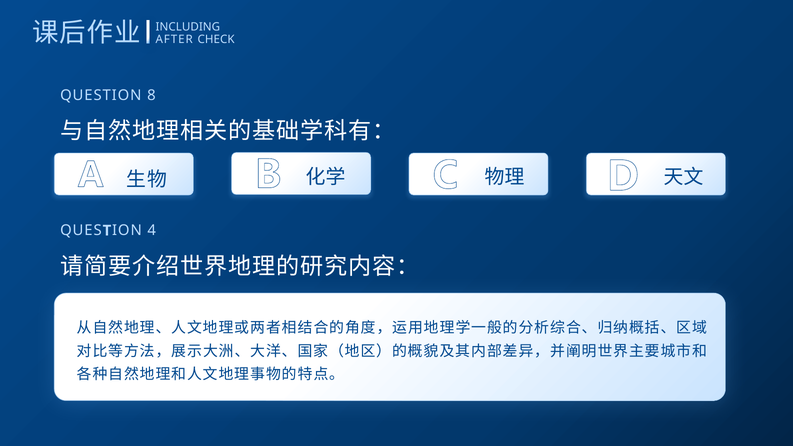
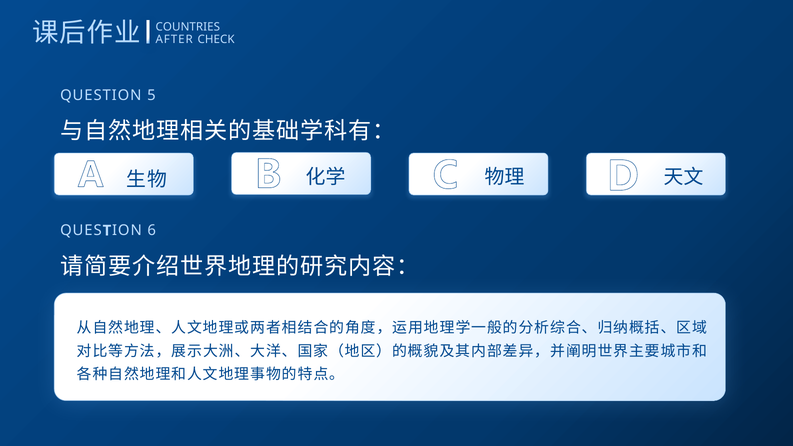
INCLUDING: INCLUDING -> COUNTRIES
8: 8 -> 5
4: 4 -> 6
